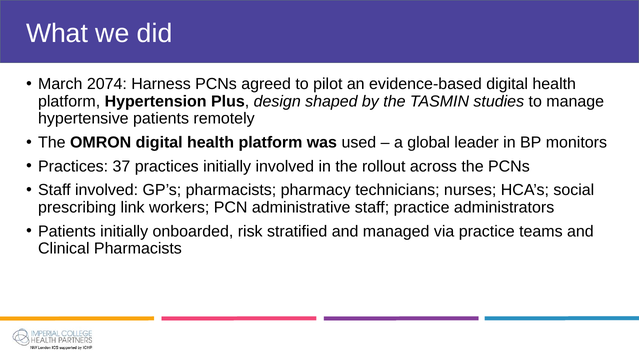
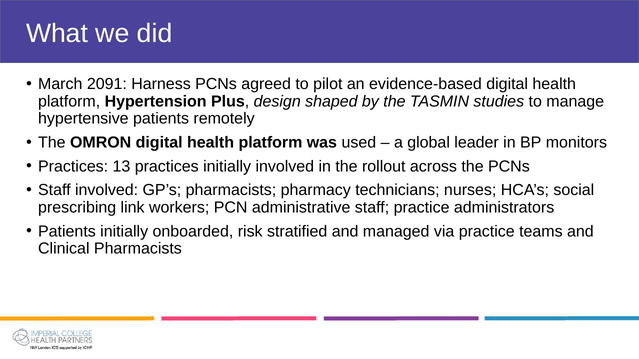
2074: 2074 -> 2091
37: 37 -> 13
